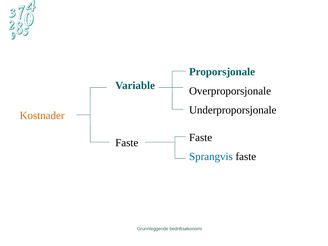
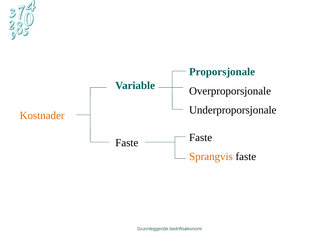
Sprangvis colour: blue -> orange
